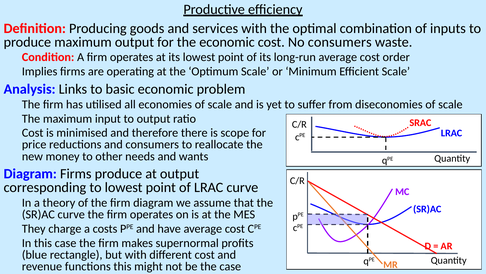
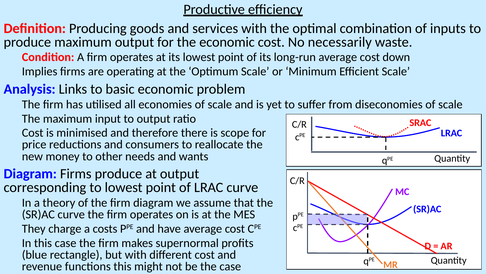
No consumers: consumers -> necessarily
order: order -> down
